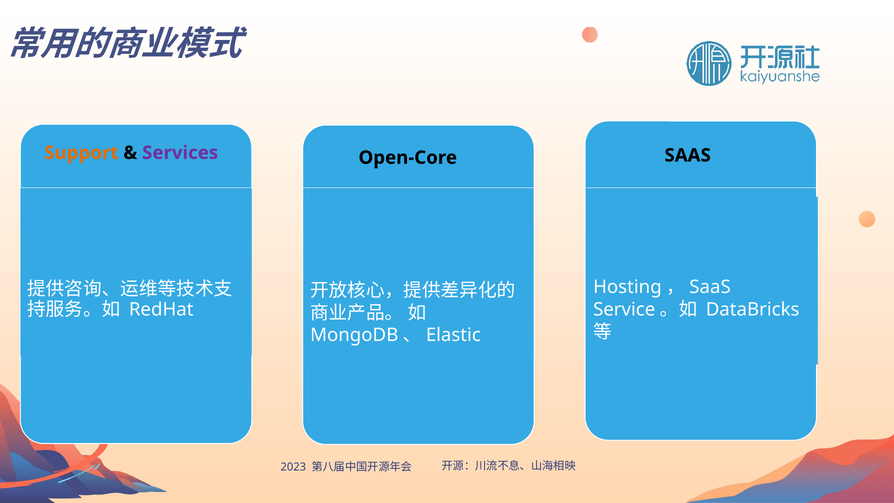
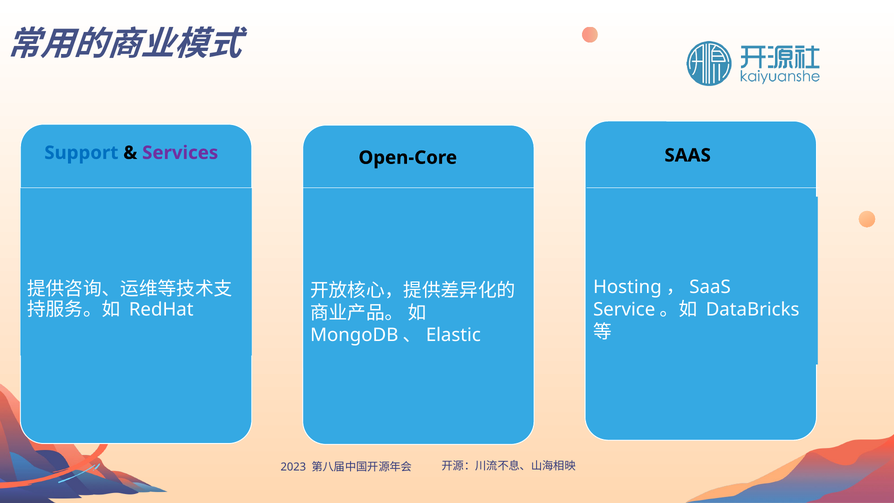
Support colour: orange -> blue
